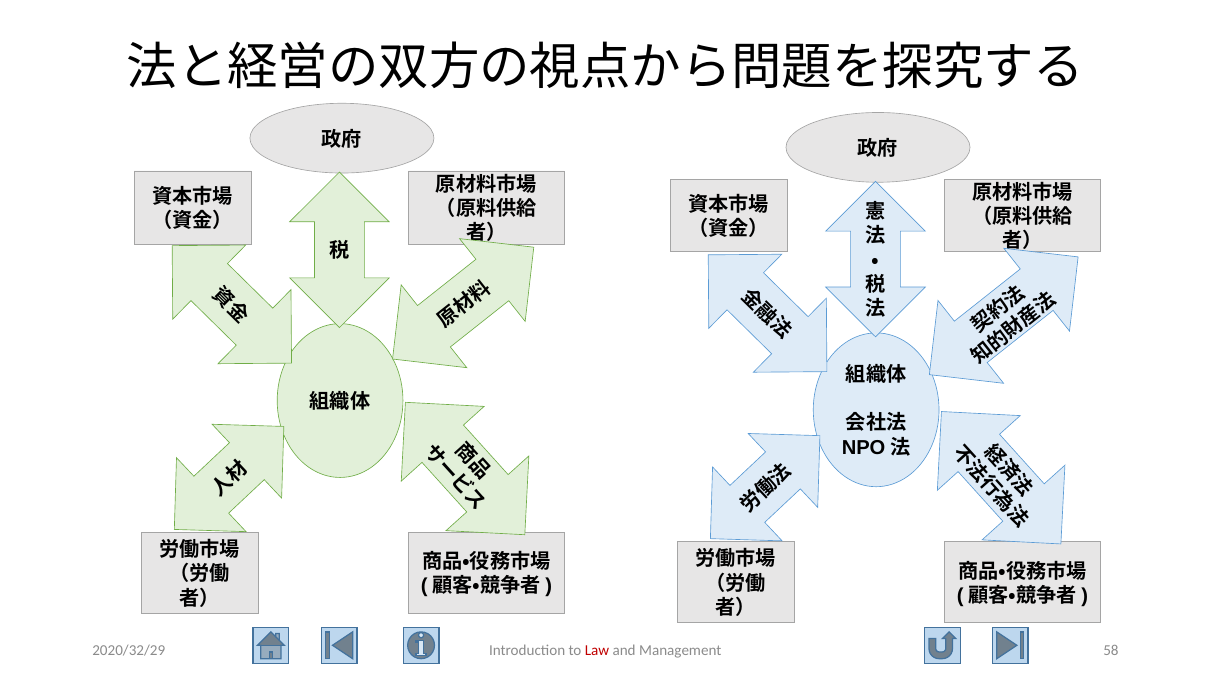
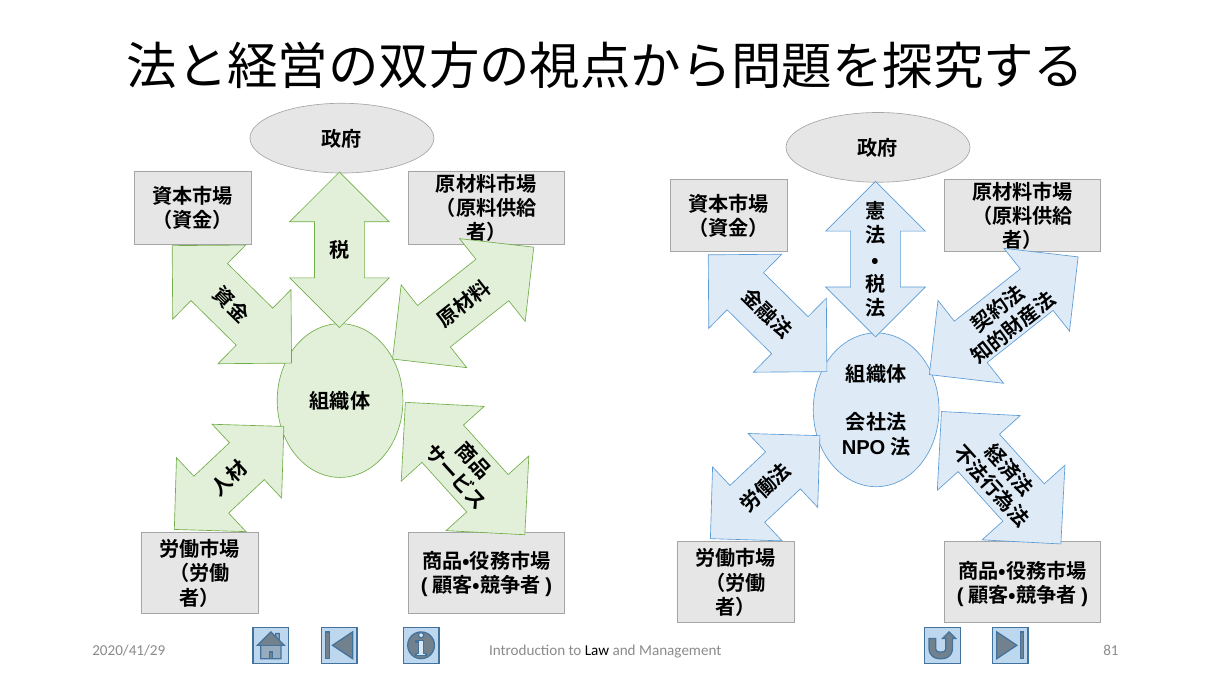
2020/32/29: 2020/32/29 -> 2020/41/29
Law colour: red -> black
58: 58 -> 81
